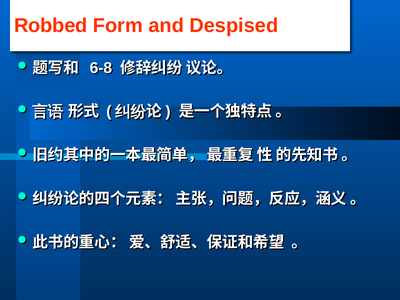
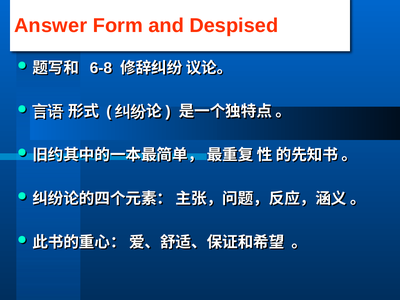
Robbed: Robbed -> Answer
